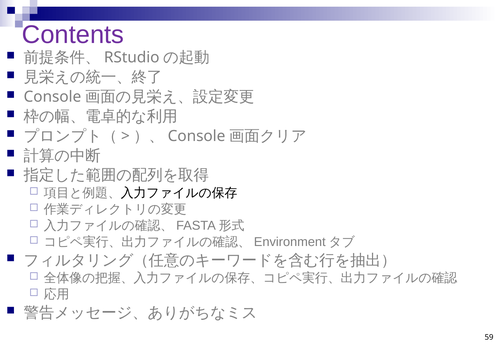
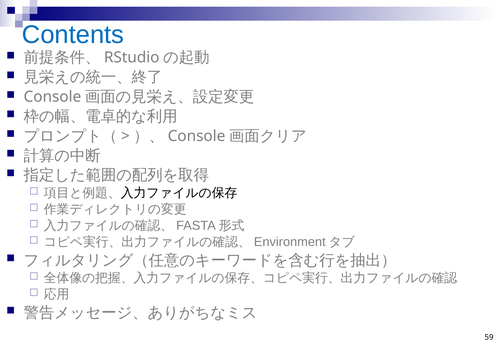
Contents colour: purple -> blue
